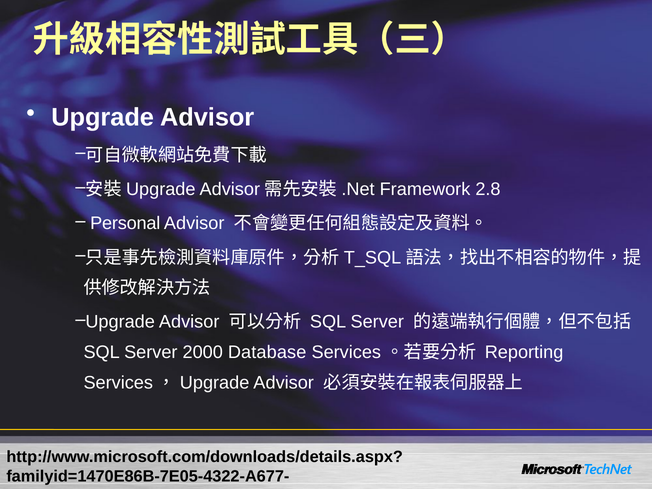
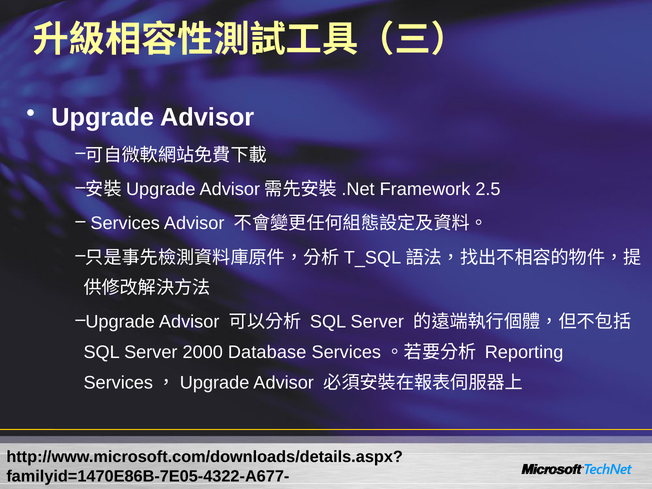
2.8: 2.8 -> 2.5
Personal at (125, 224): Personal -> Services
